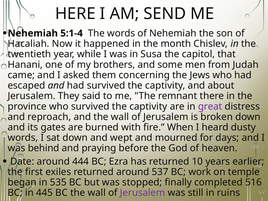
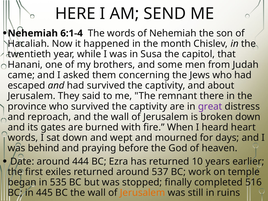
5:1-4: 5:1-4 -> 6:1-4
dusty: dusty -> heart
Jerusalem at (143, 193) colour: purple -> orange
